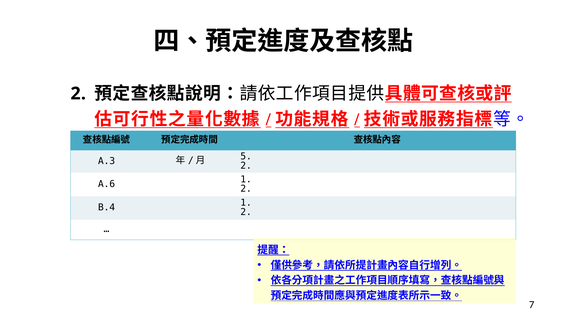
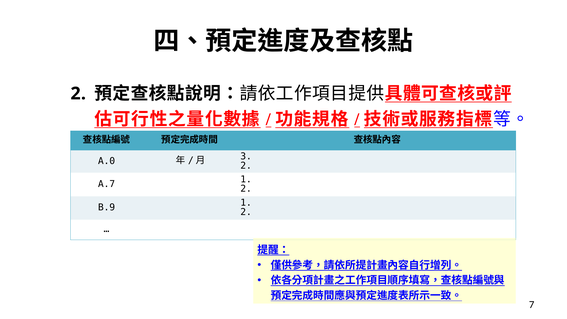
A.3: A.3 -> A.0
5: 5 -> 3
A.6: A.6 -> A.7
B.4: B.4 -> B.9
